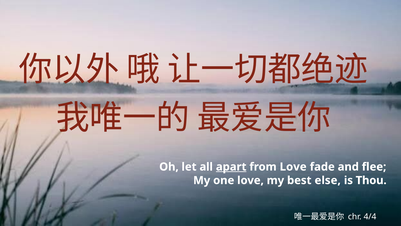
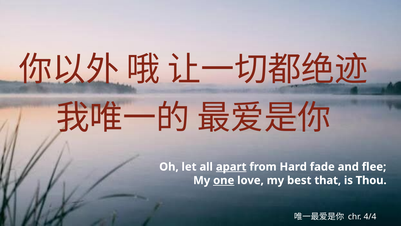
from Love: Love -> Hard
one underline: none -> present
else: else -> that
